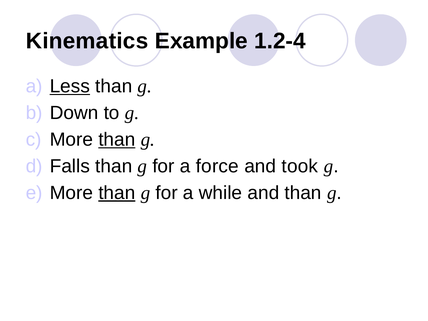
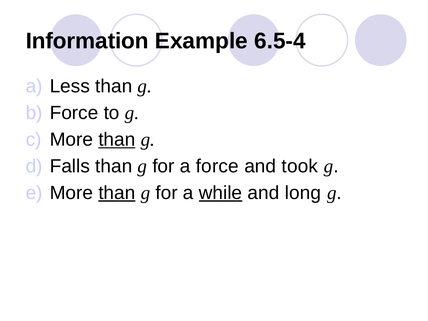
Kinematics: Kinematics -> Information
1.2-4: 1.2-4 -> 6.5-4
Less underline: present -> none
Down at (74, 113): Down -> Force
while underline: none -> present
and than: than -> long
